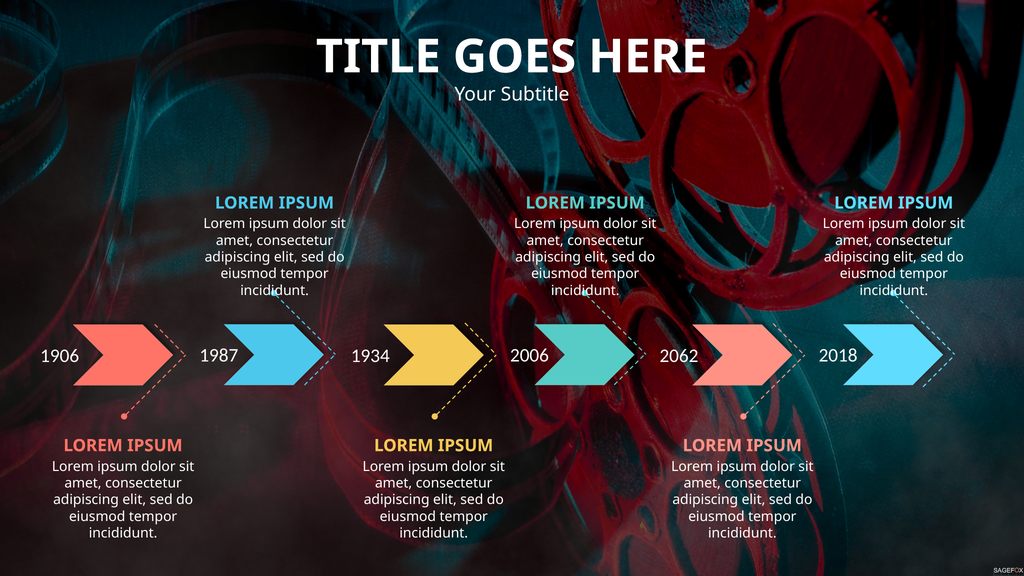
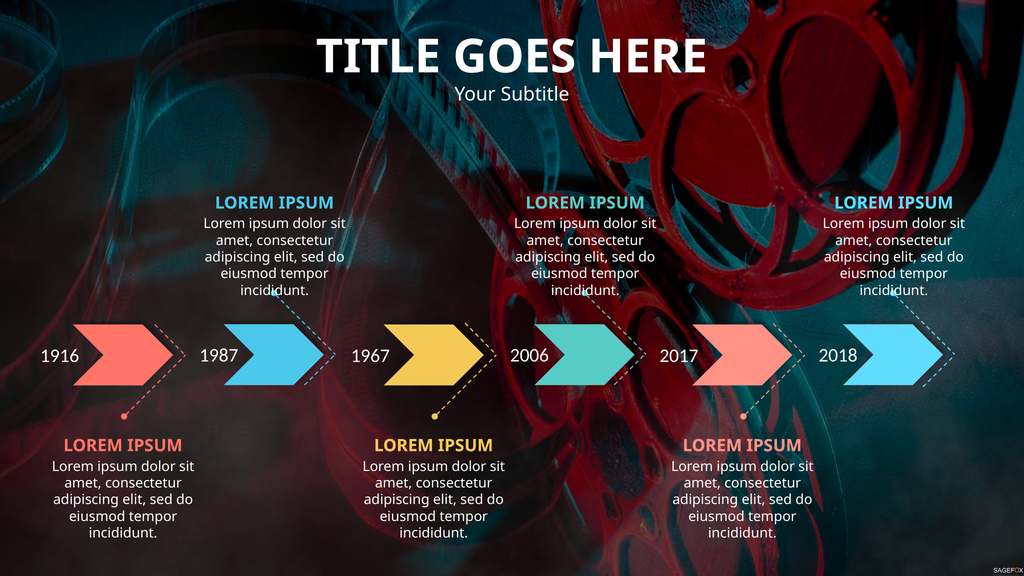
1906: 1906 -> 1916
1934: 1934 -> 1967
2062: 2062 -> 2017
